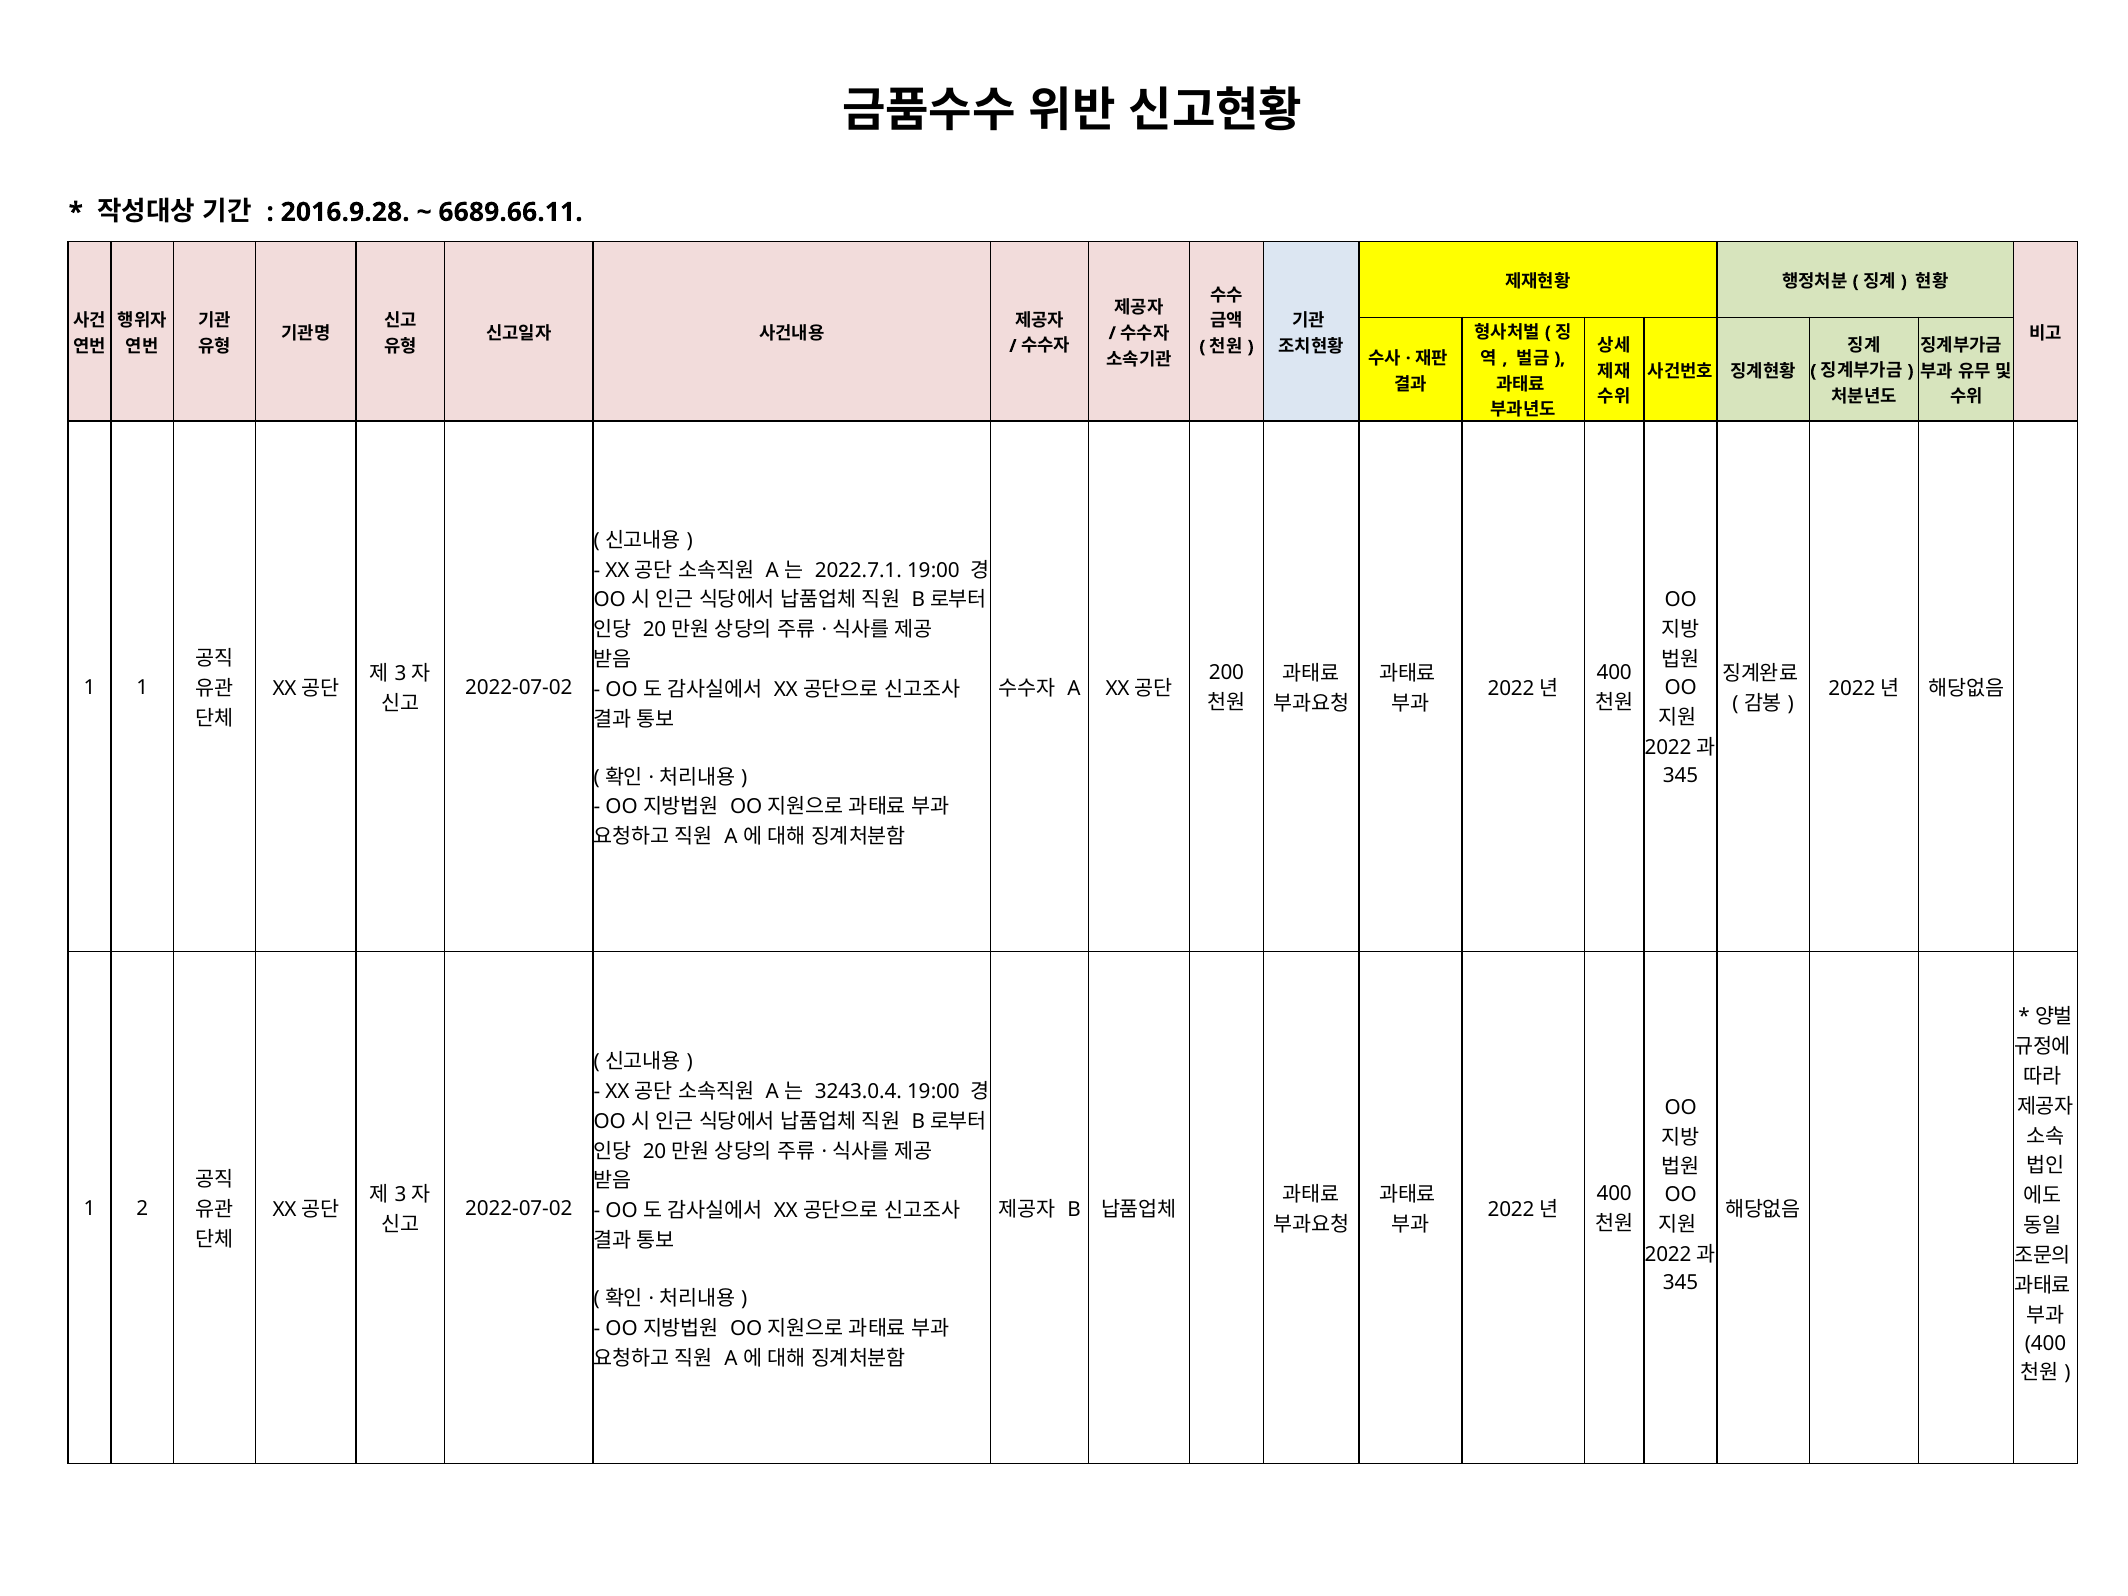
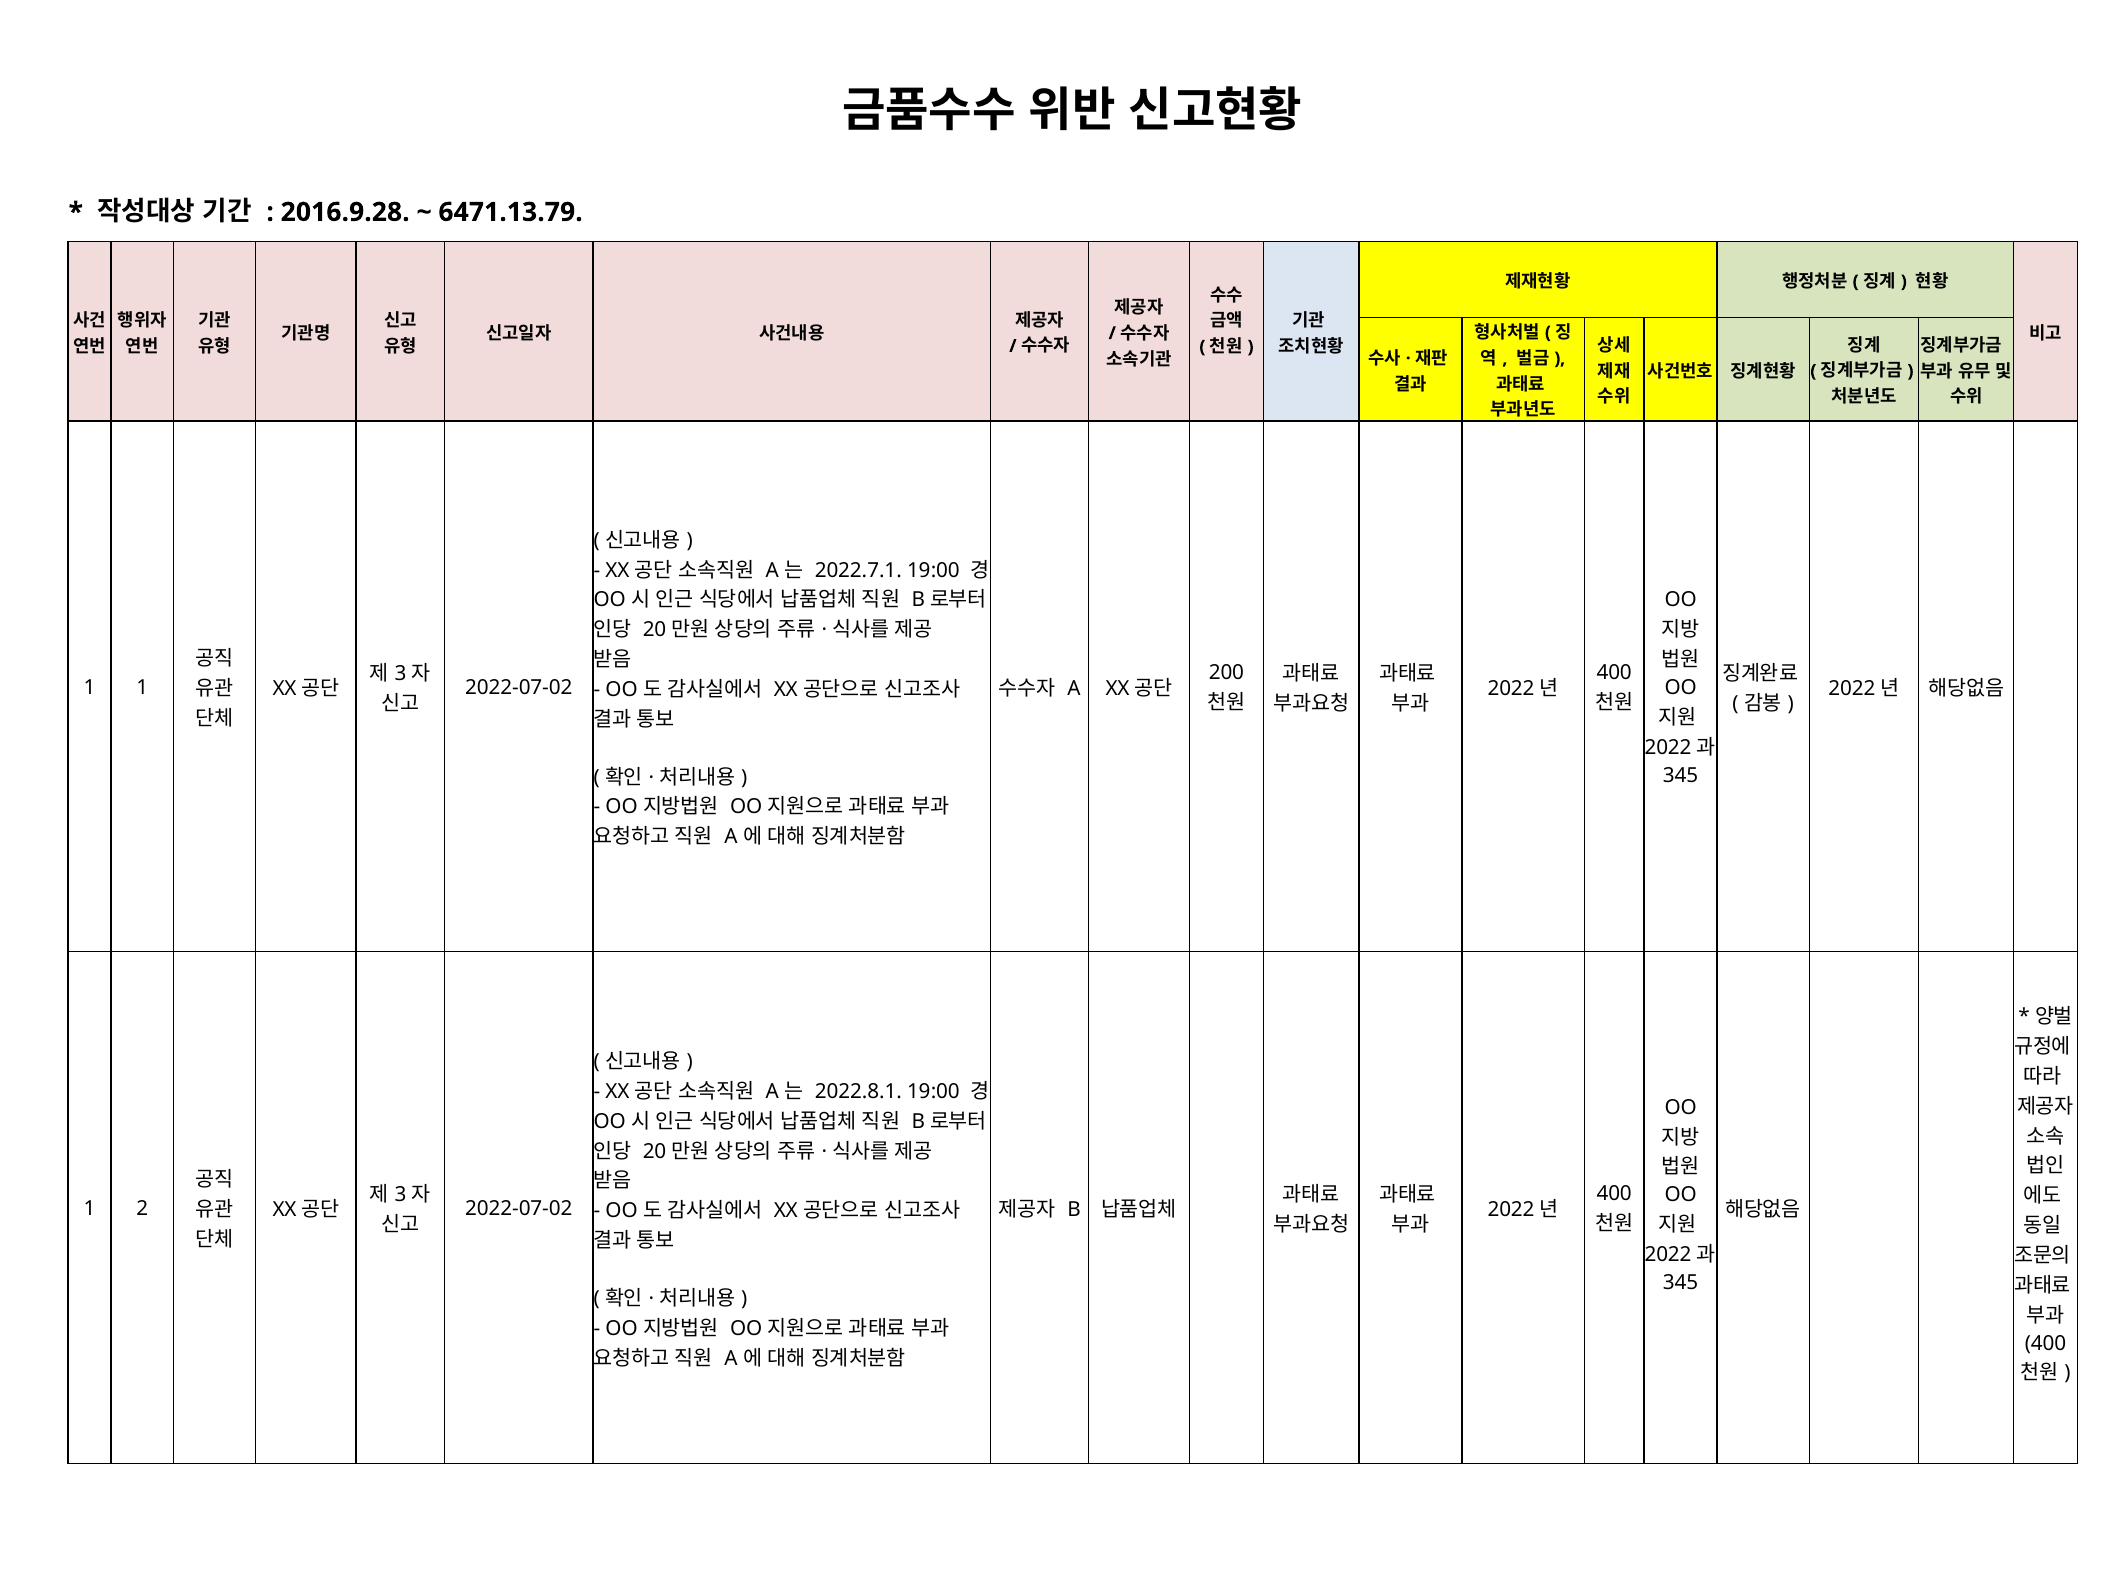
6689.66.11: 6689.66.11 -> 6471.13.79
3243.0.4: 3243.0.4 -> 2022.8.1
